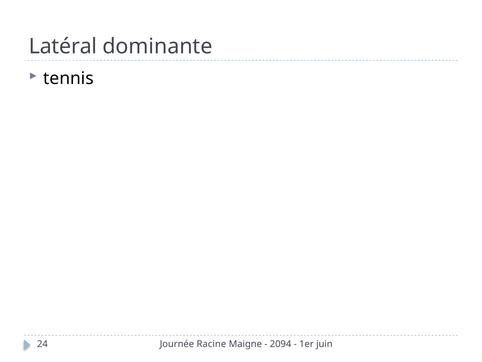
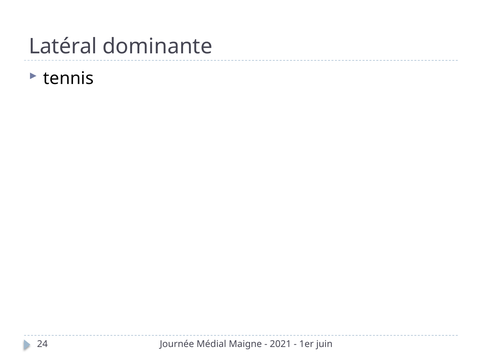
Racine: Racine -> Médial
2094: 2094 -> 2021
